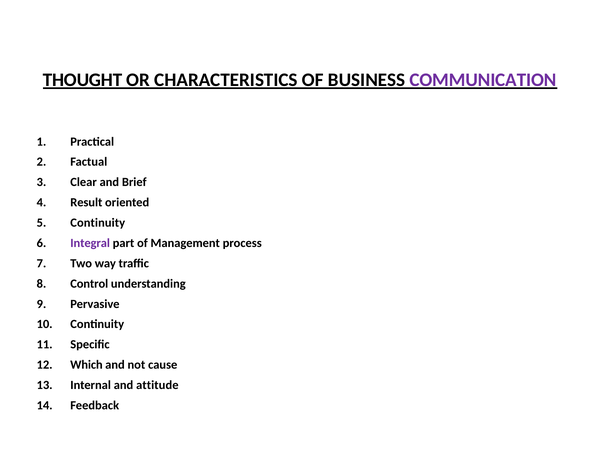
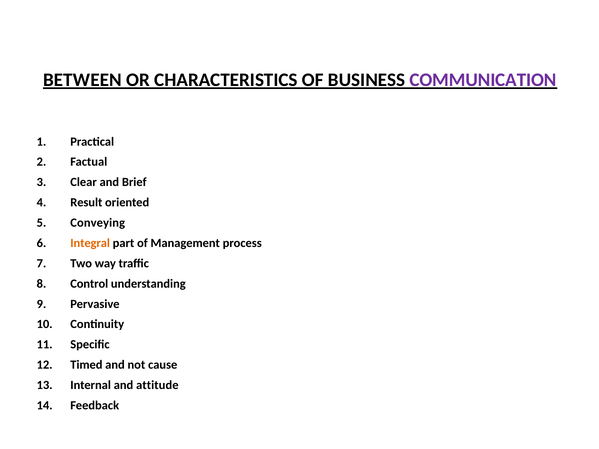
THOUGHT: THOUGHT -> BETWEEN
Continuity at (98, 223): Continuity -> Conveying
Integral colour: purple -> orange
Which: Which -> Timed
